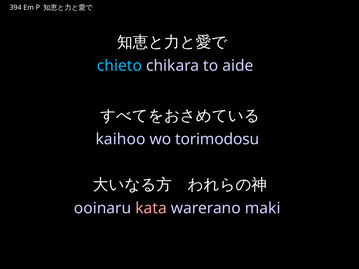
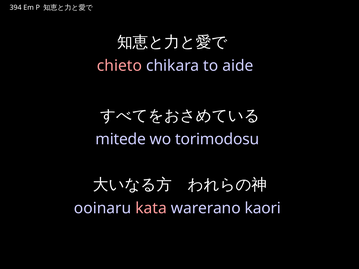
chieto colour: light blue -> pink
kaihoo: kaihoo -> mitede
maki: maki -> kaori
